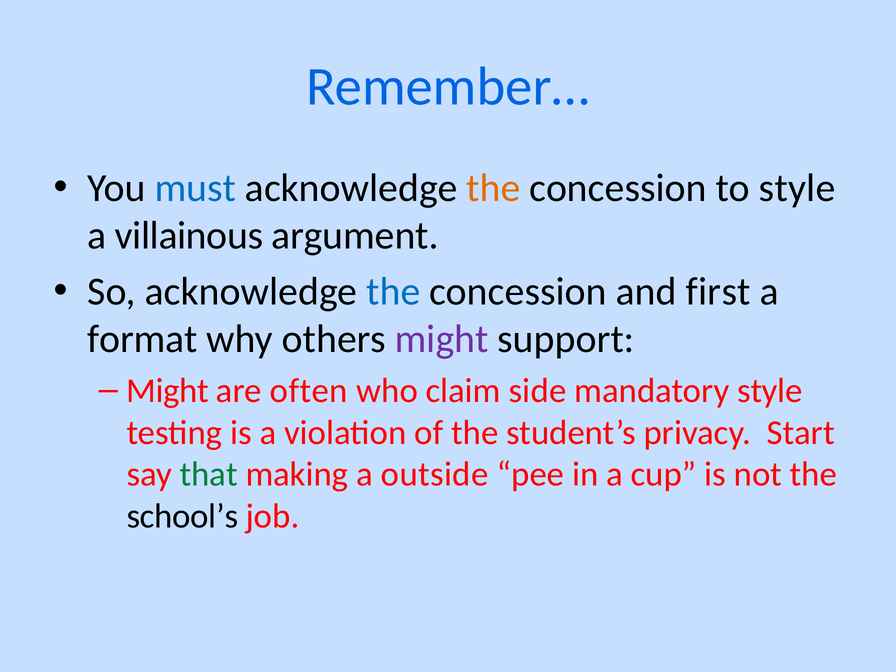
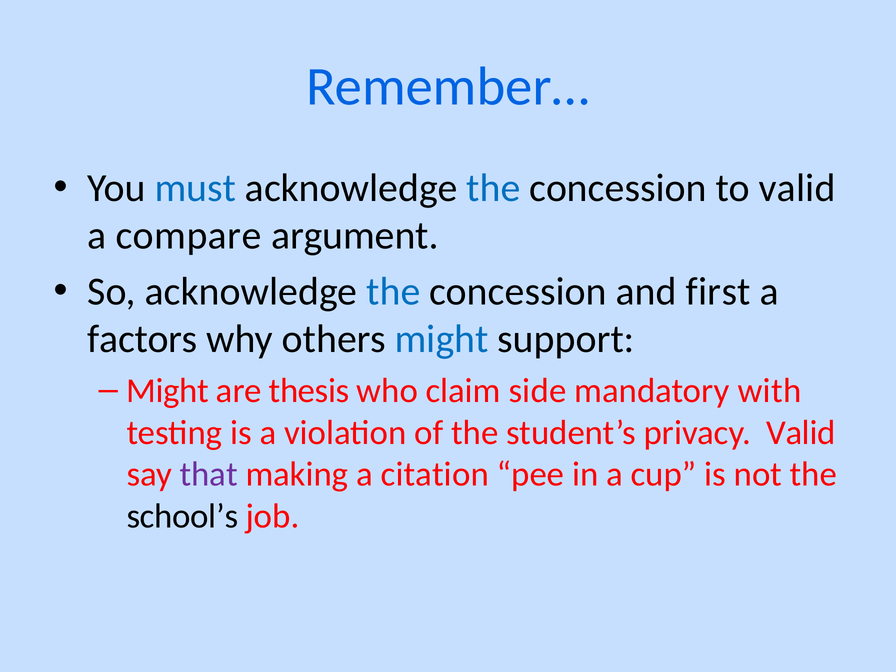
the at (493, 188) colour: orange -> blue
to style: style -> valid
villainous: villainous -> compare
format: format -> factors
might at (442, 339) colour: purple -> blue
often: often -> thesis
mandatory style: style -> with
privacy Start: Start -> Valid
that colour: green -> purple
outside: outside -> citation
